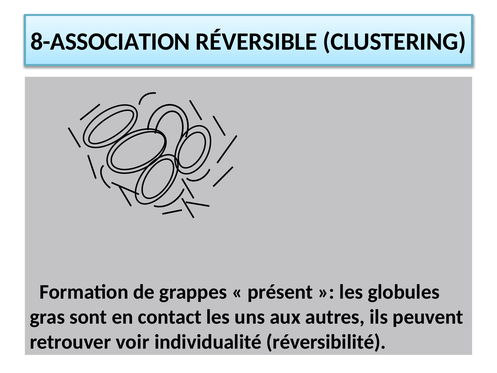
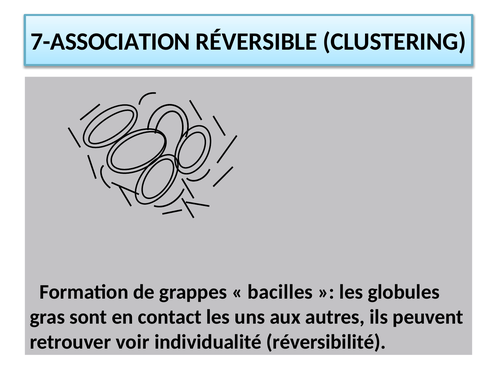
8-ASSOCIATION: 8-ASSOCIATION -> 7-ASSOCIATION
présent: présent -> bacilles
